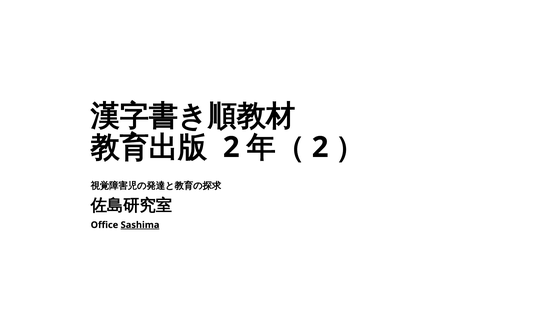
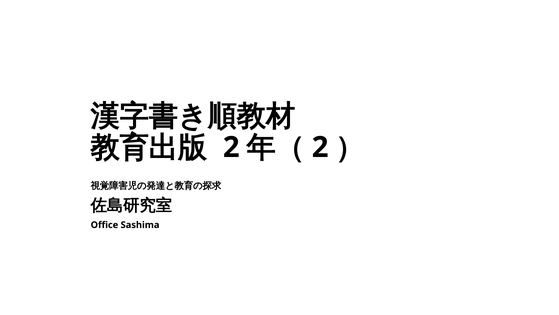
Sashima underline: present -> none
